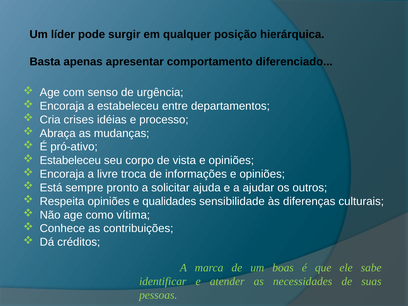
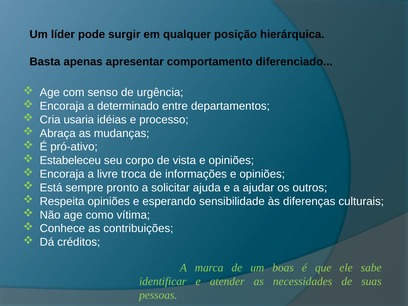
a estabeleceu: estabeleceu -> determinado
crises: crises -> usaria
qualidades: qualidades -> esperando
